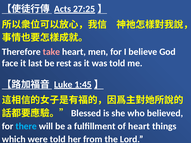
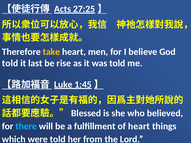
take colour: pink -> yellow
face at (10, 63): face -> told
rest: rest -> rise
